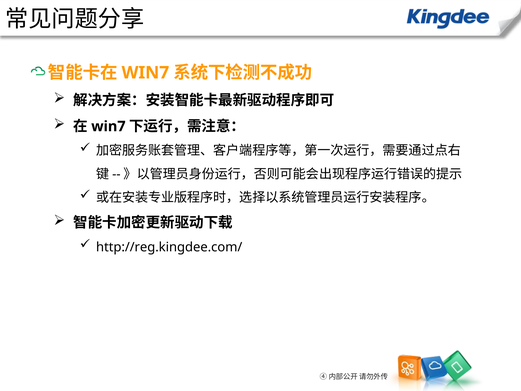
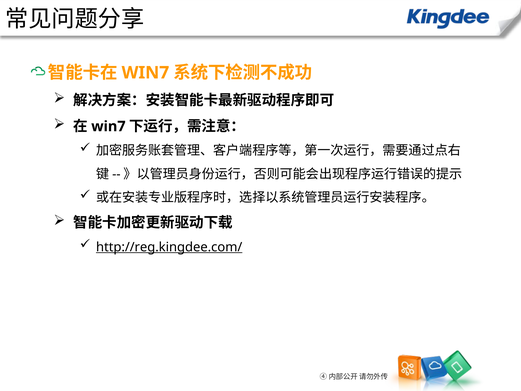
http://reg.kingdee.com/ underline: none -> present
